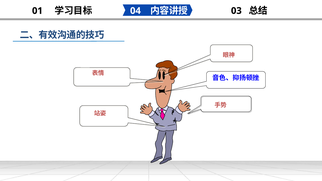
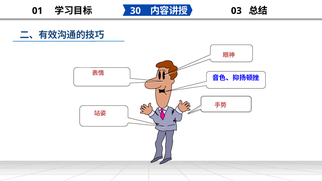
04: 04 -> 30
